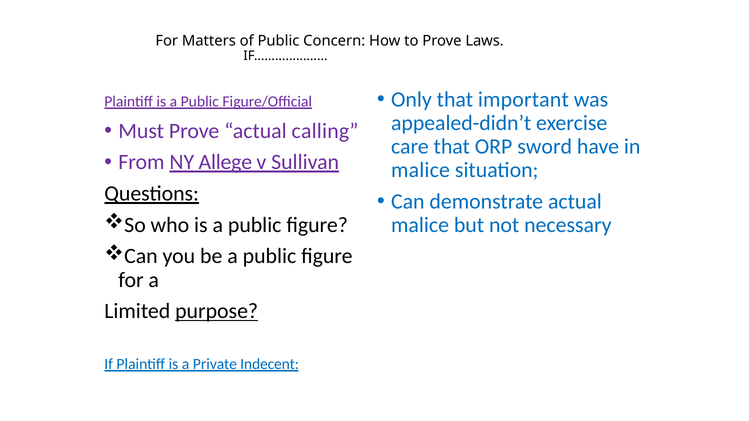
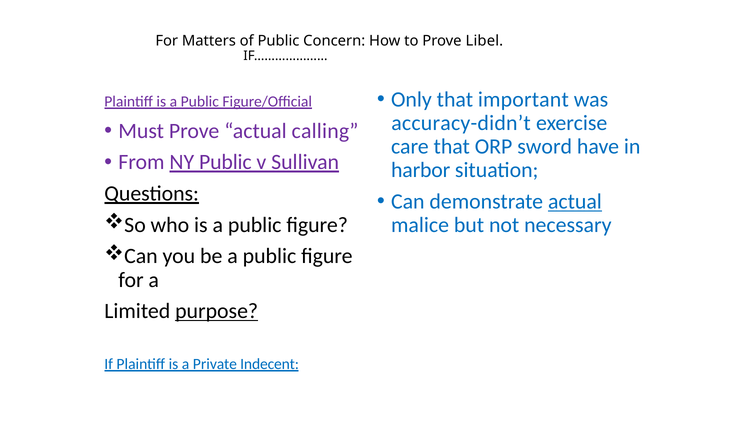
Laws: Laws -> Libel
appealed-didn’t: appealed-didn’t -> accuracy-didn’t
NY Allege: Allege -> Public
malice at (420, 170): malice -> harbor
actual at (575, 202) underline: none -> present
